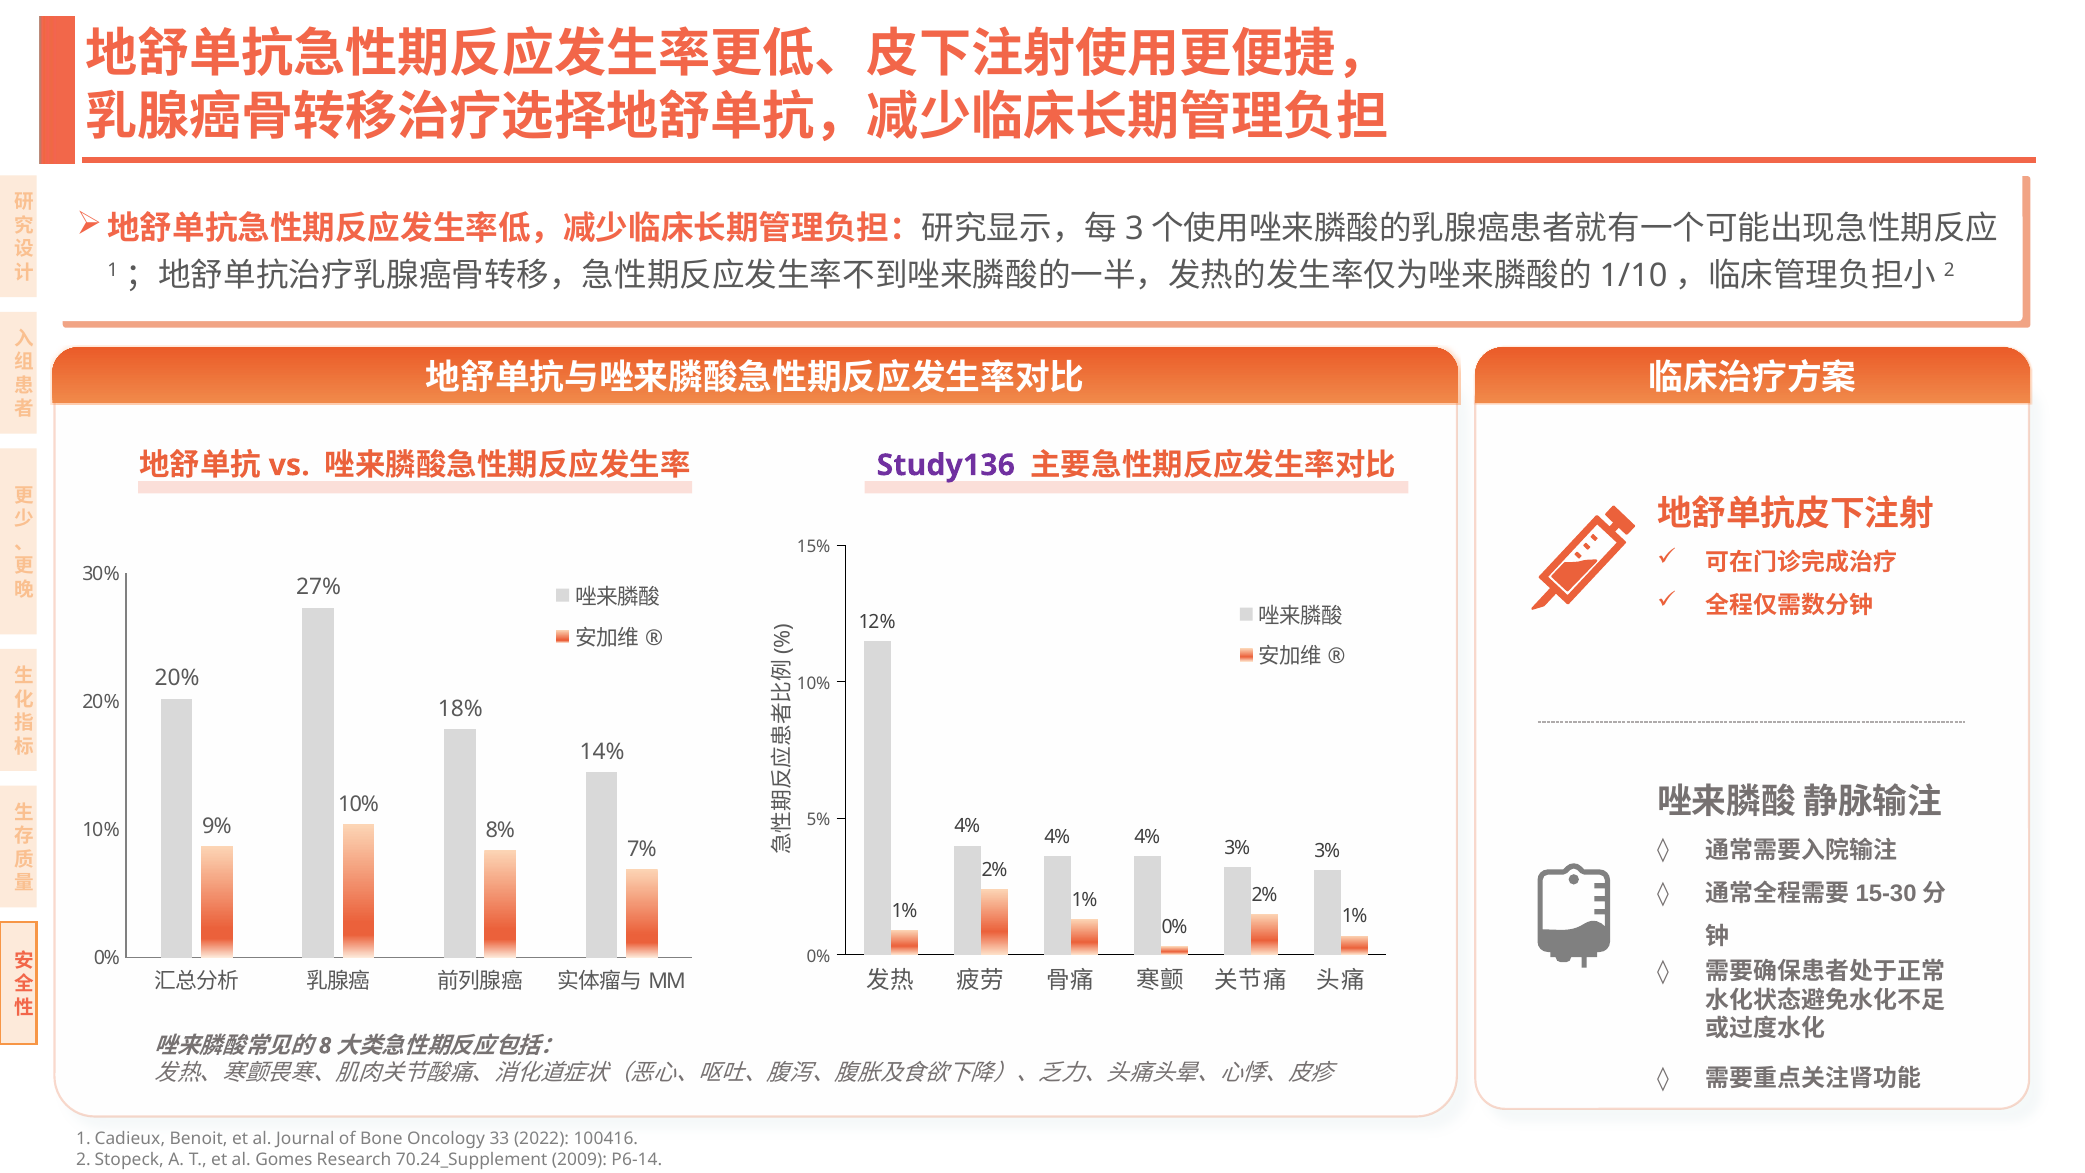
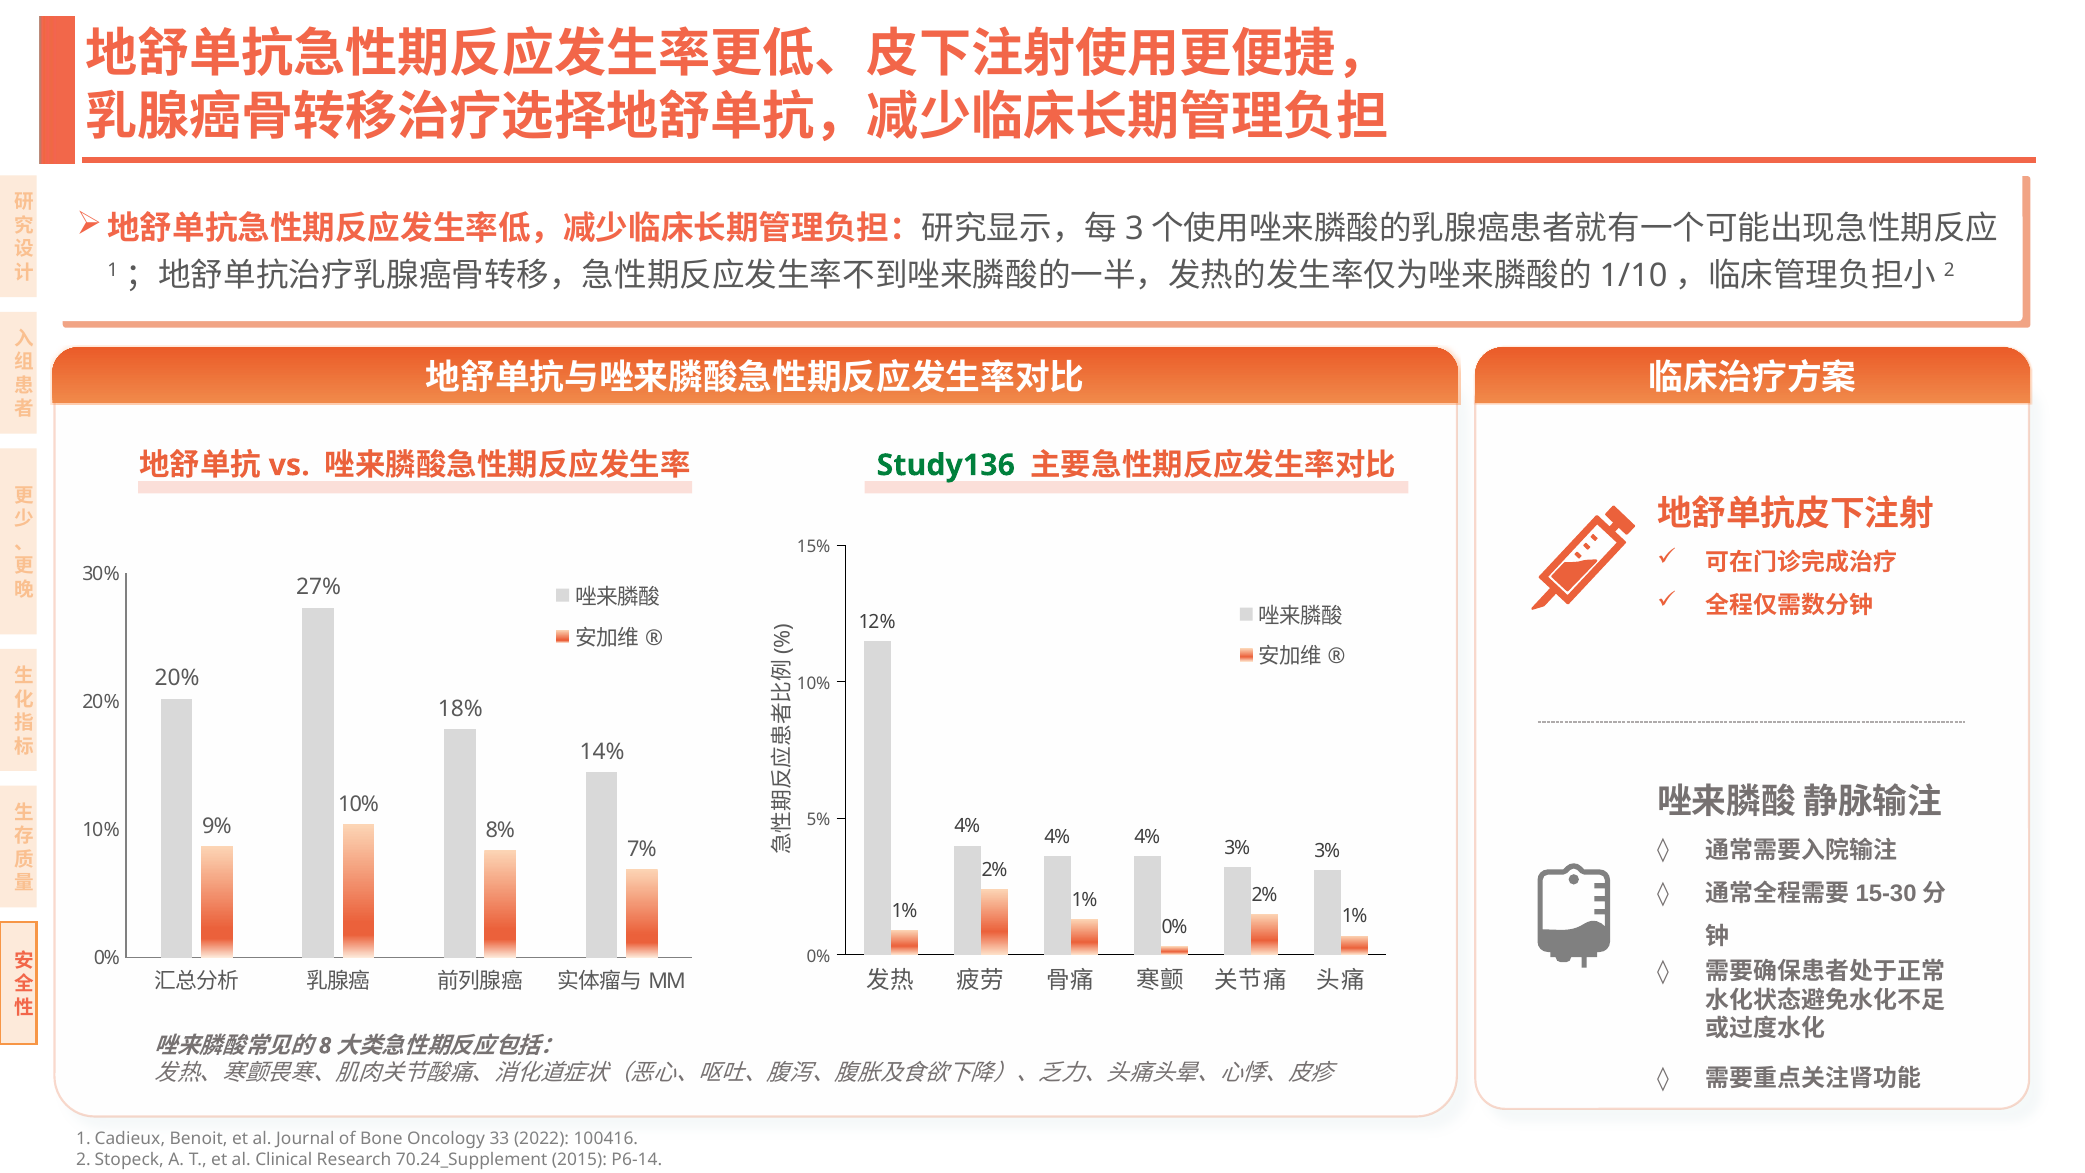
Study136 colour: purple -> green
Gomes: Gomes -> Clinical
2009: 2009 -> 2015
